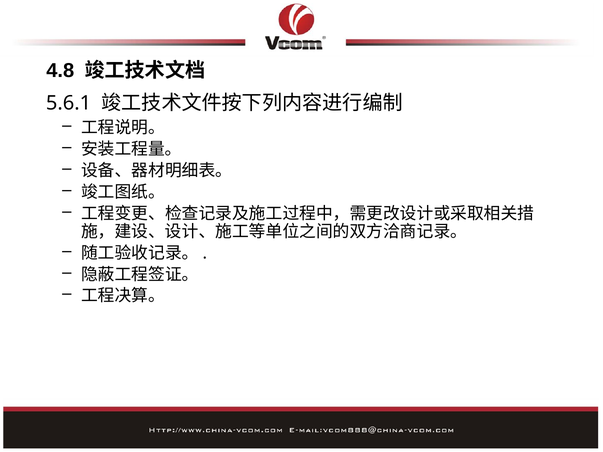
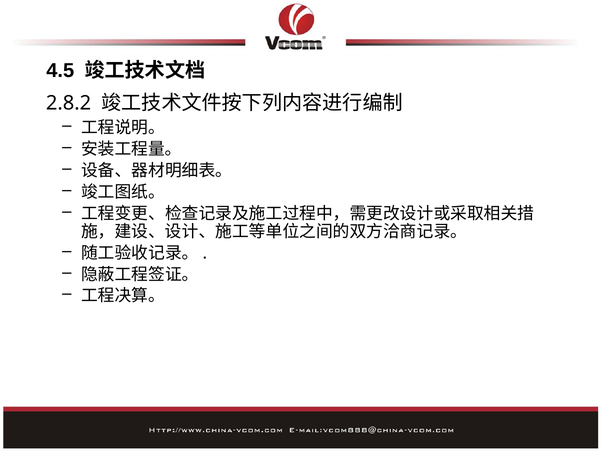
4.8: 4.8 -> 4.5
5.6.1: 5.6.1 -> 2.8.2
